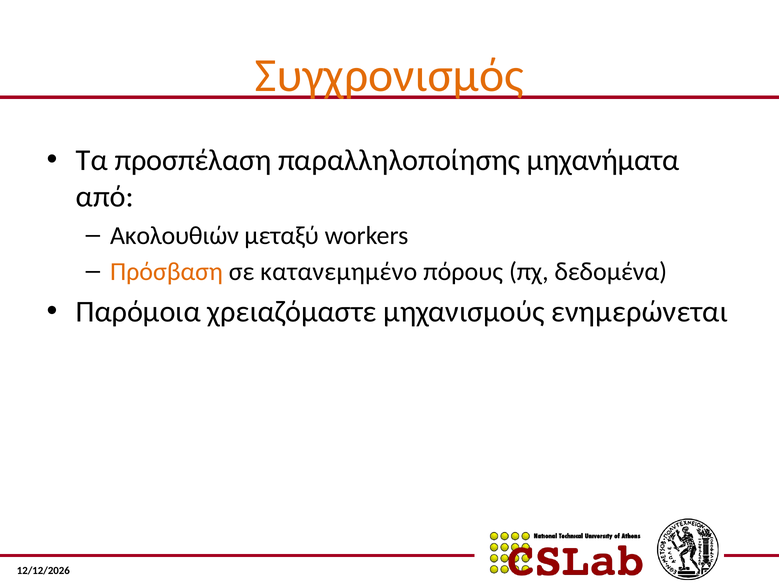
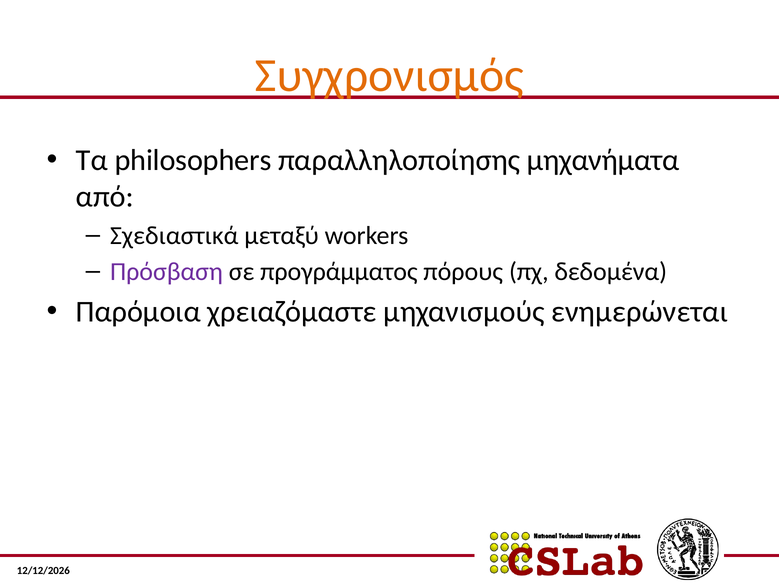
προσπέλαση: προσπέλαση -> philosophers
Ακολουθιών: Ακολουθιών -> Σχεδιαστικά
Πρόσβαση colour: orange -> purple
κατανεμημένο: κατανεμημένο -> προγράμματος
